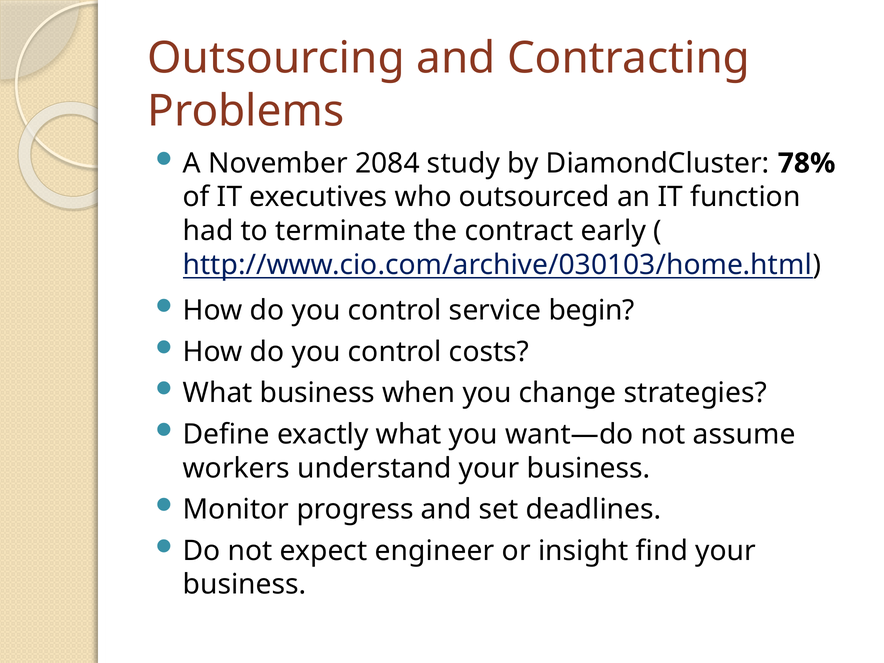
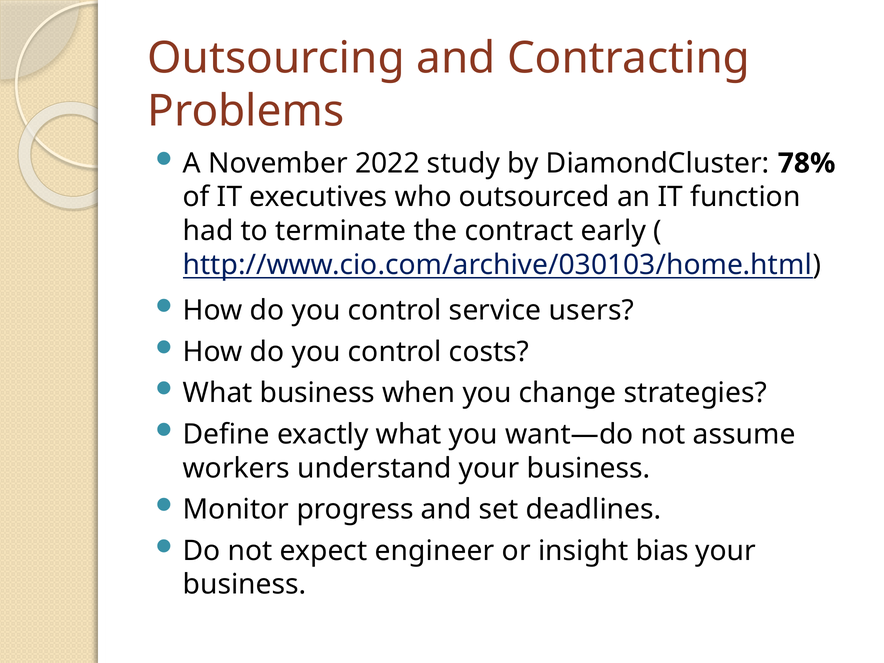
2084: 2084 -> 2022
begin: begin -> users
find: find -> bias
